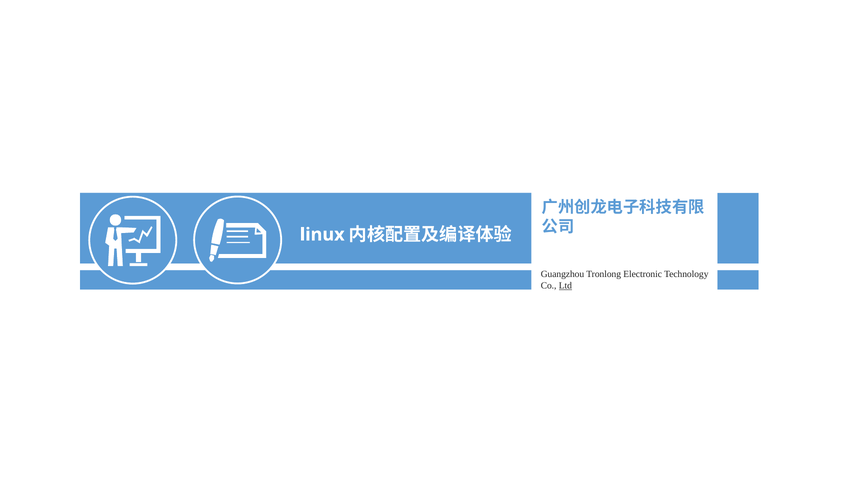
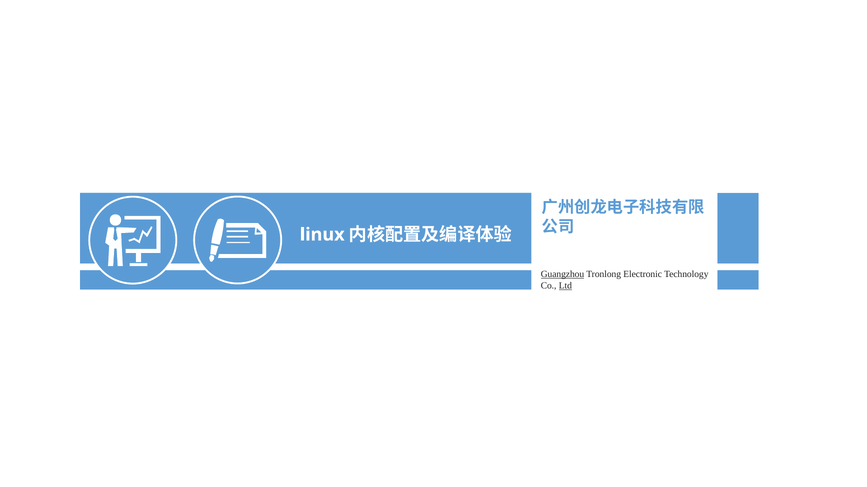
Guangzhou underline: none -> present
